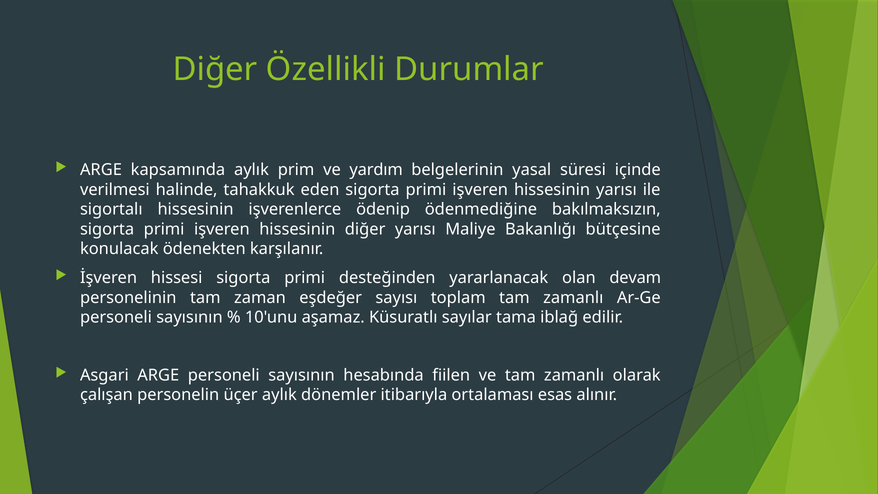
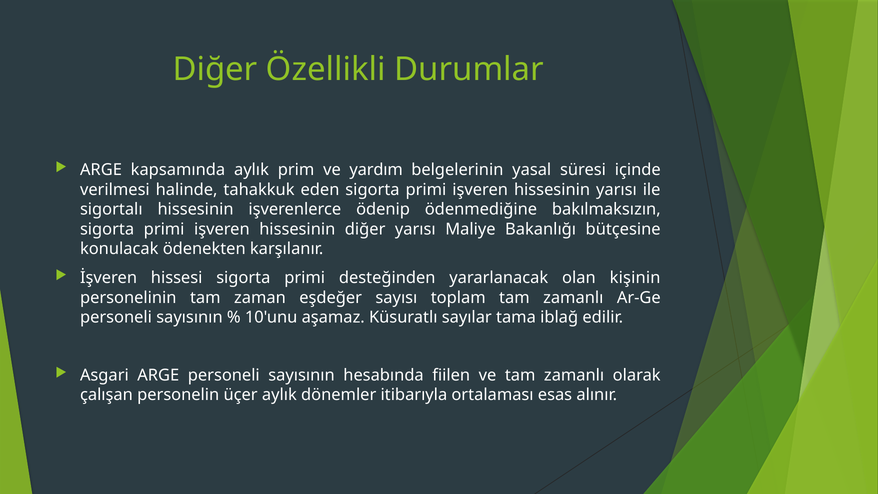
devam: devam -> kişinin
